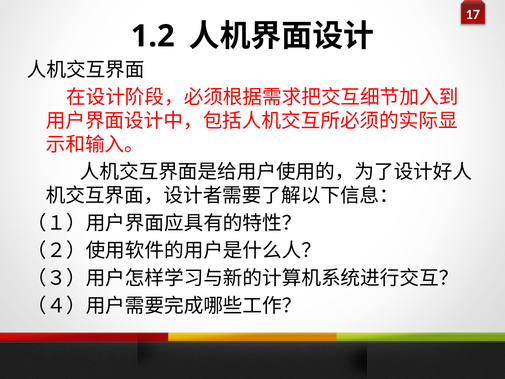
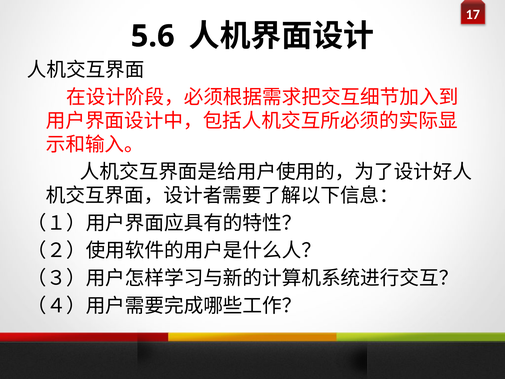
1.2: 1.2 -> 5.6
